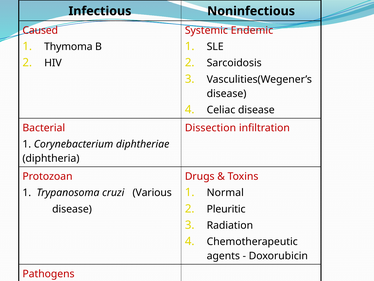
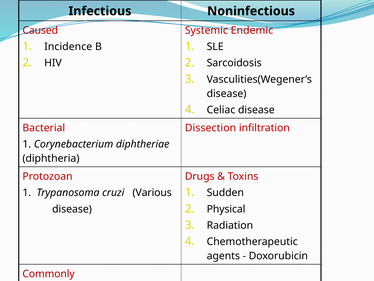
Thymoma: Thymoma -> Incidence
Normal: Normal -> Sudden
Pleuritic: Pleuritic -> Physical
Pathogens: Pathogens -> Commonly
